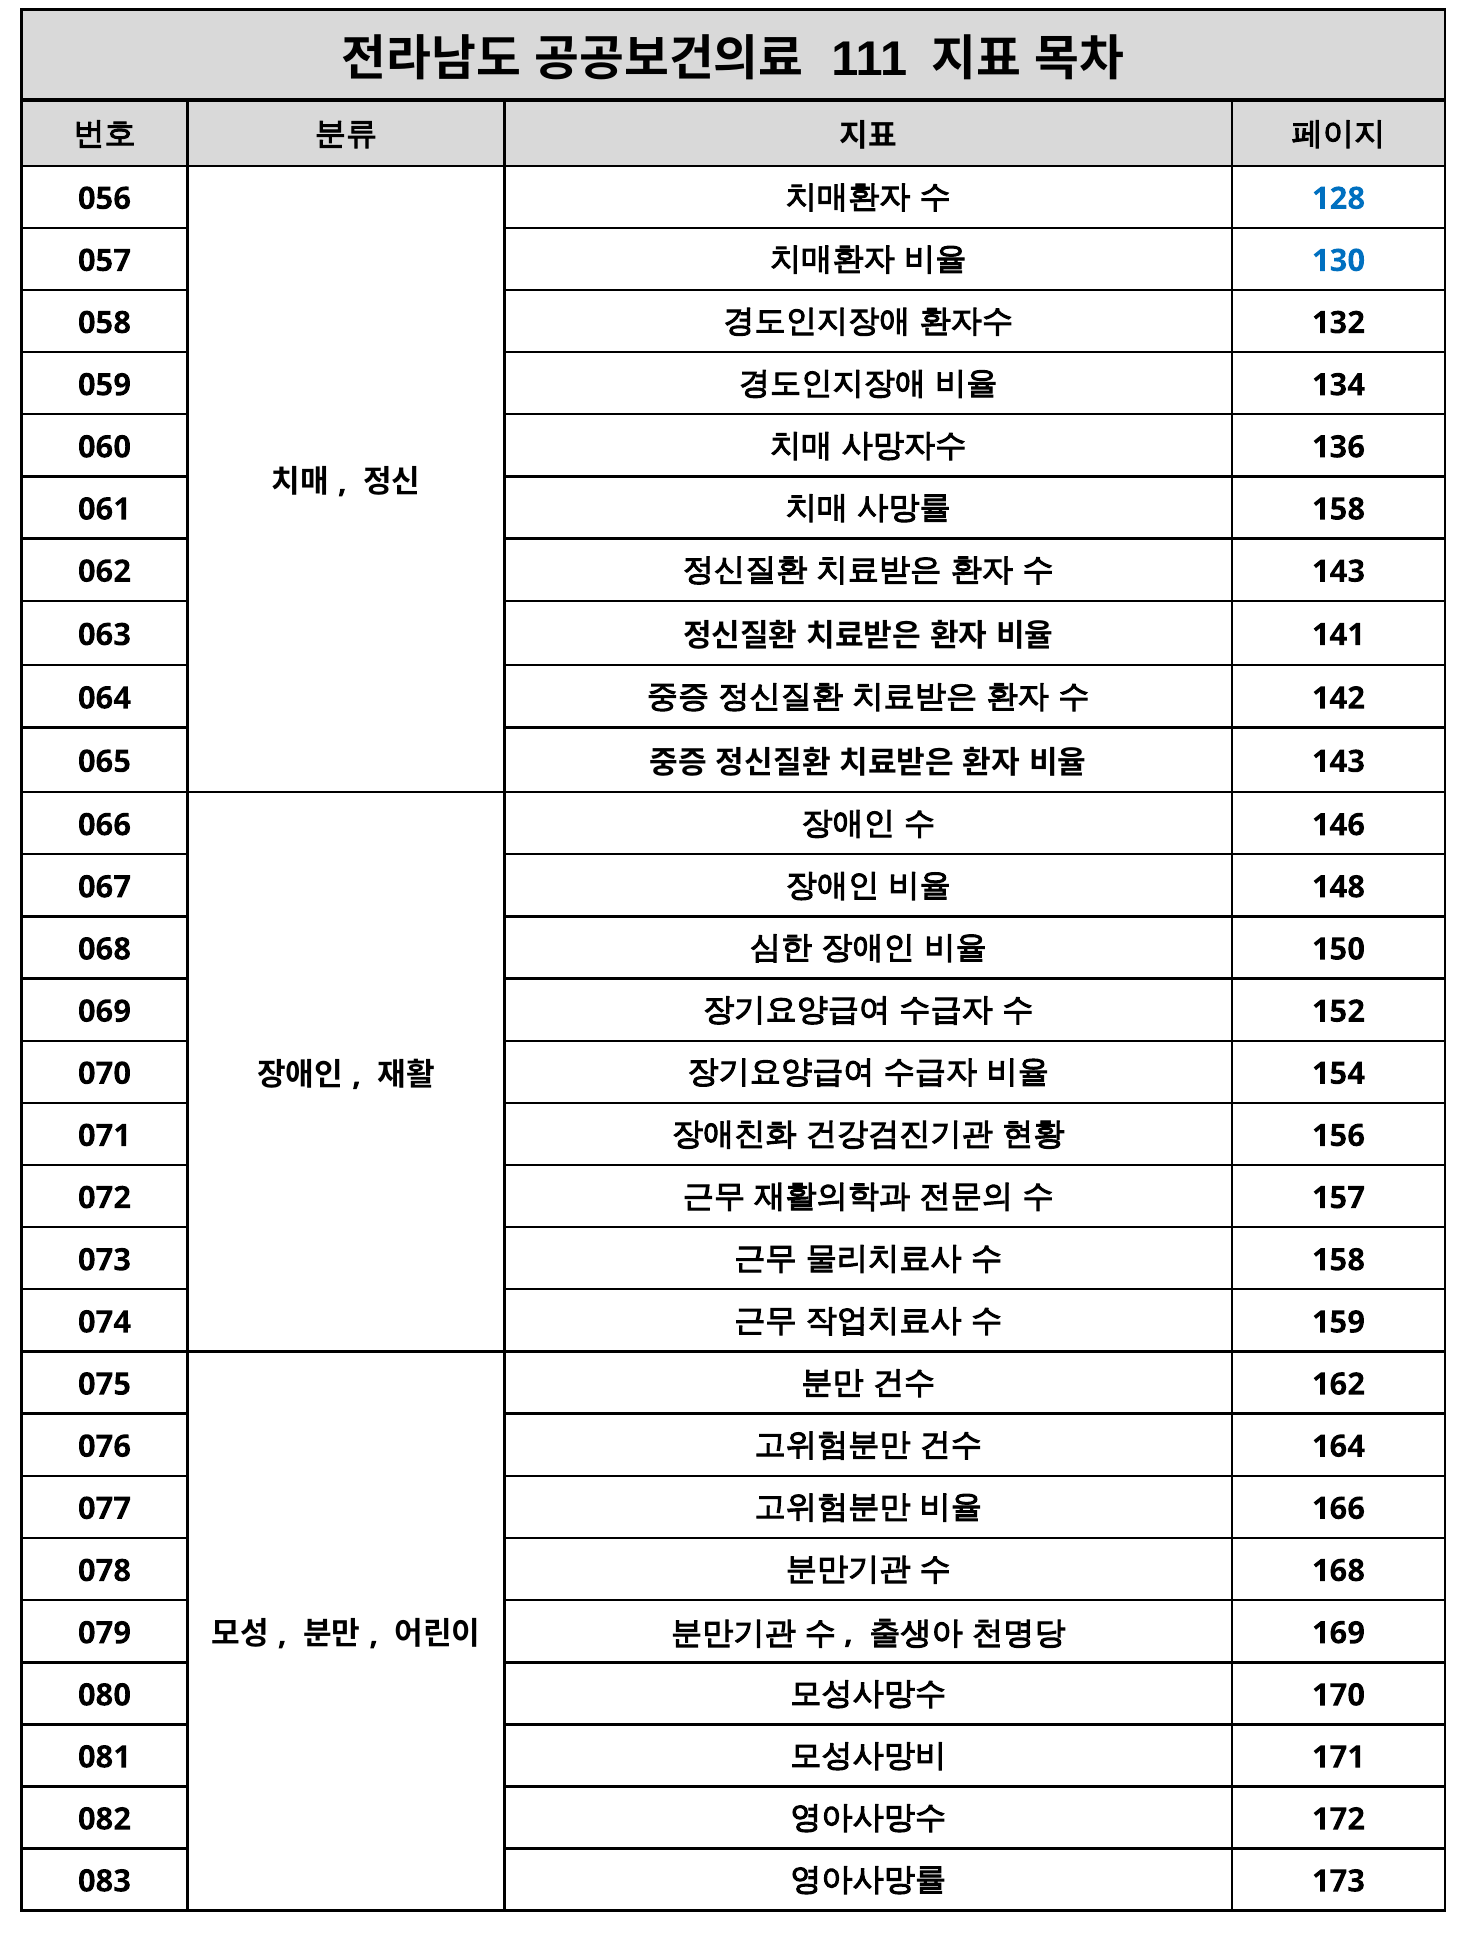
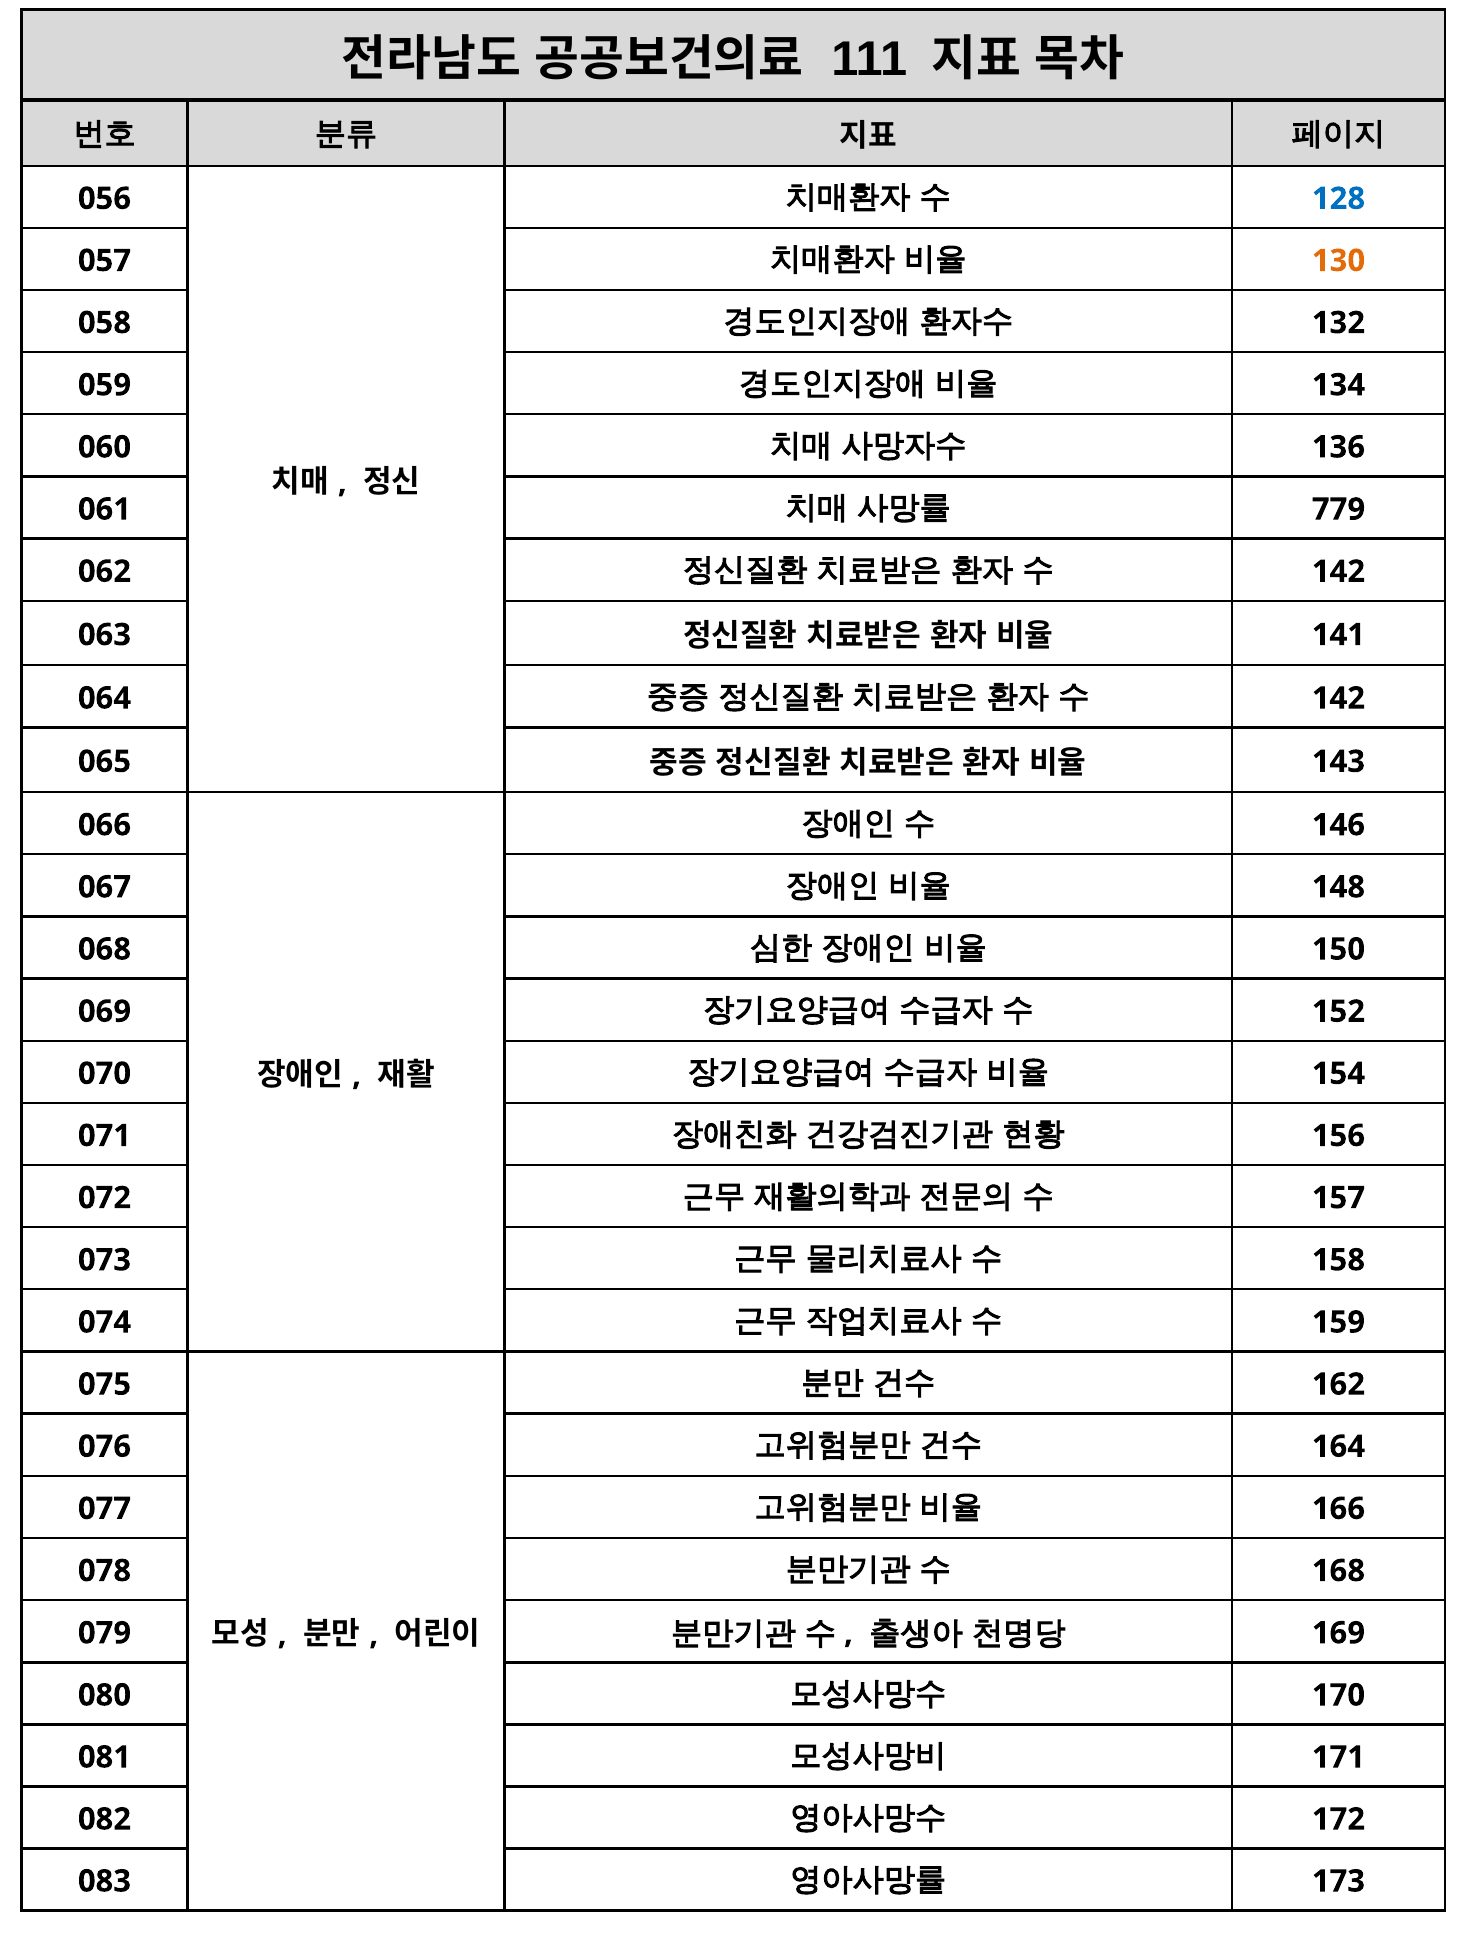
130 colour: blue -> orange
158 at (1339, 509): 158 -> 779
143 at (1339, 572): 143 -> 142
